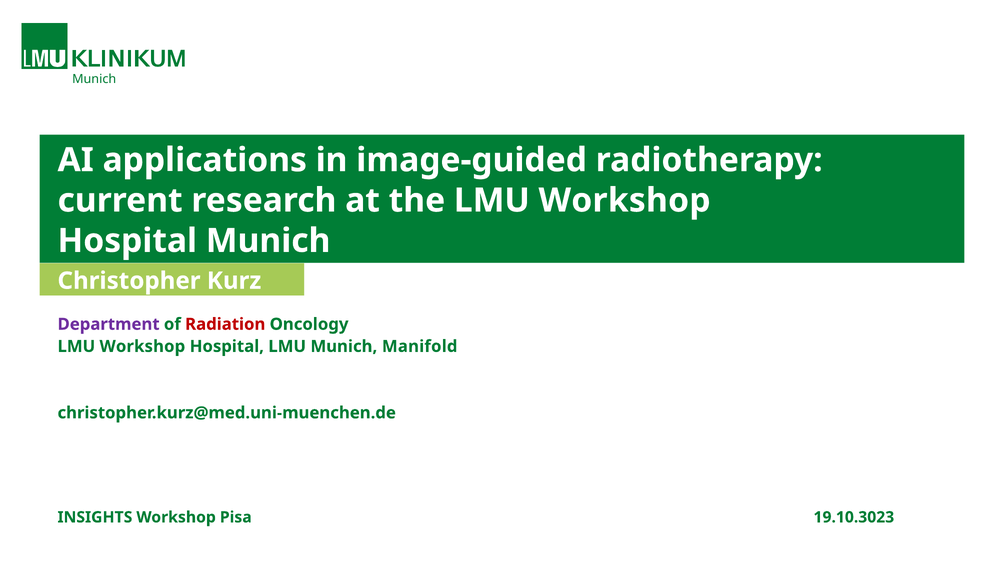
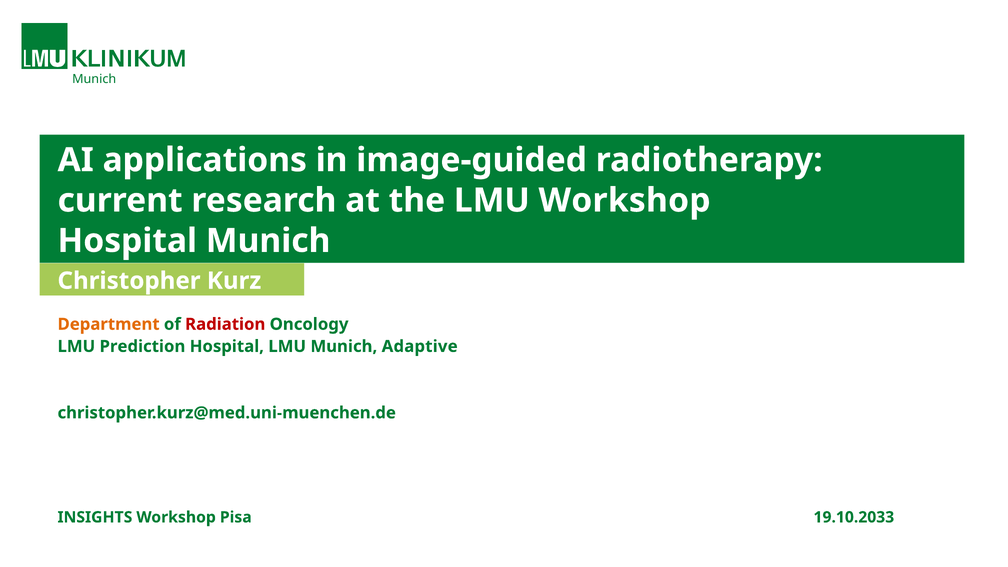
Department colour: purple -> orange
Workshop at (142, 346): Workshop -> Prediction
Manifold: Manifold -> Adaptive
19.10.3023: 19.10.3023 -> 19.10.2033
